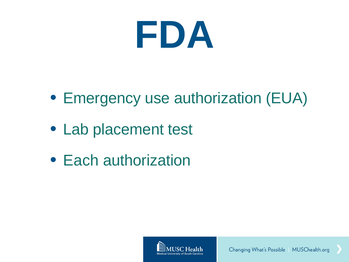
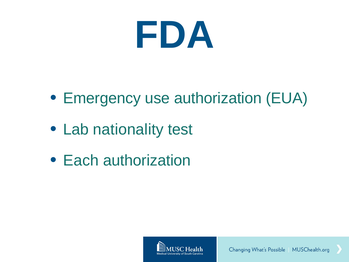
placement: placement -> nationality
